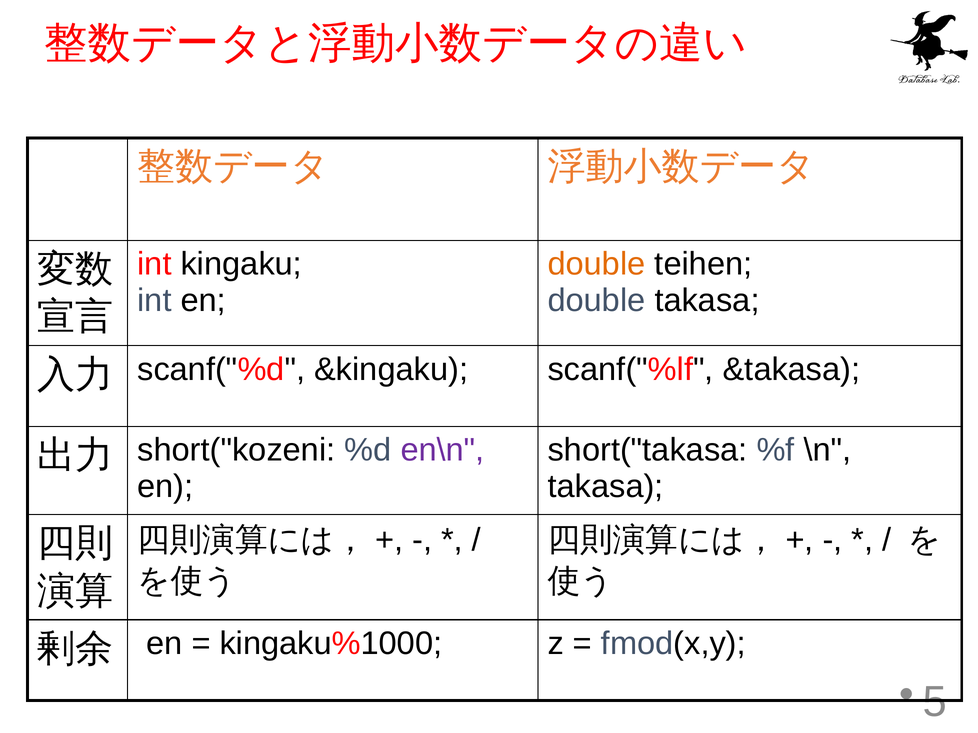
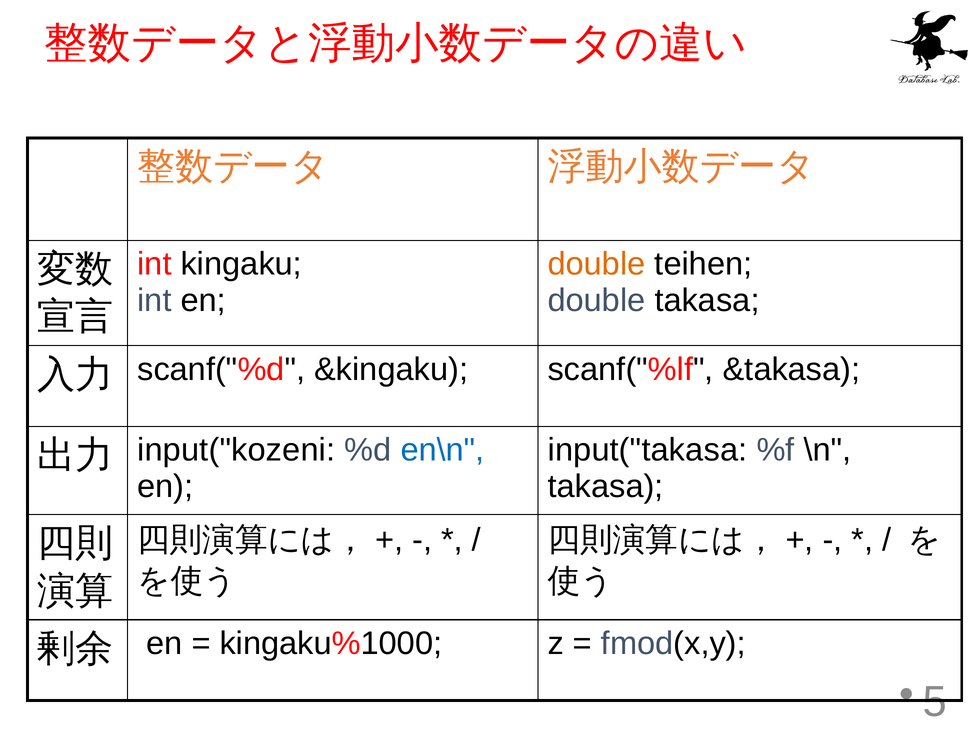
short("takasa: short("takasa -> input("takasa
short("kozeni: short("kozeni -> input("kozeni
en\n colour: purple -> blue
